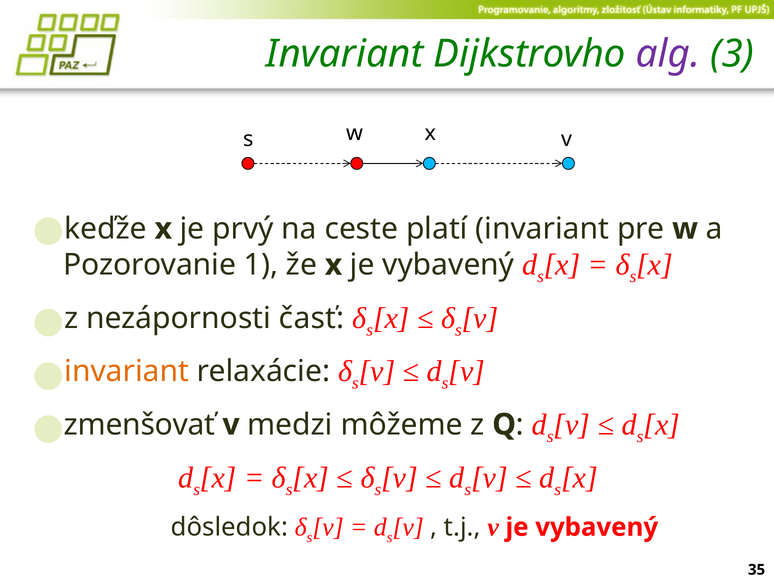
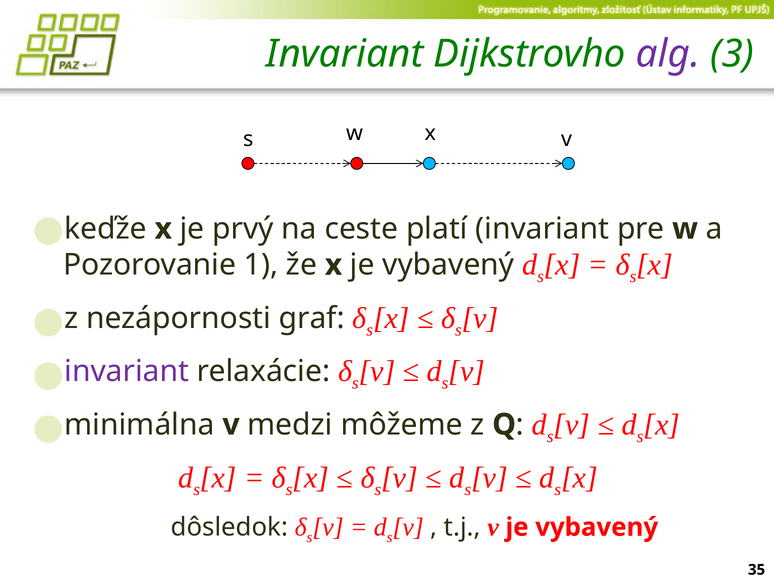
časť: časť -> graf
invariant at (127, 371) colour: orange -> purple
zmenšovať: zmenšovať -> minimálna
